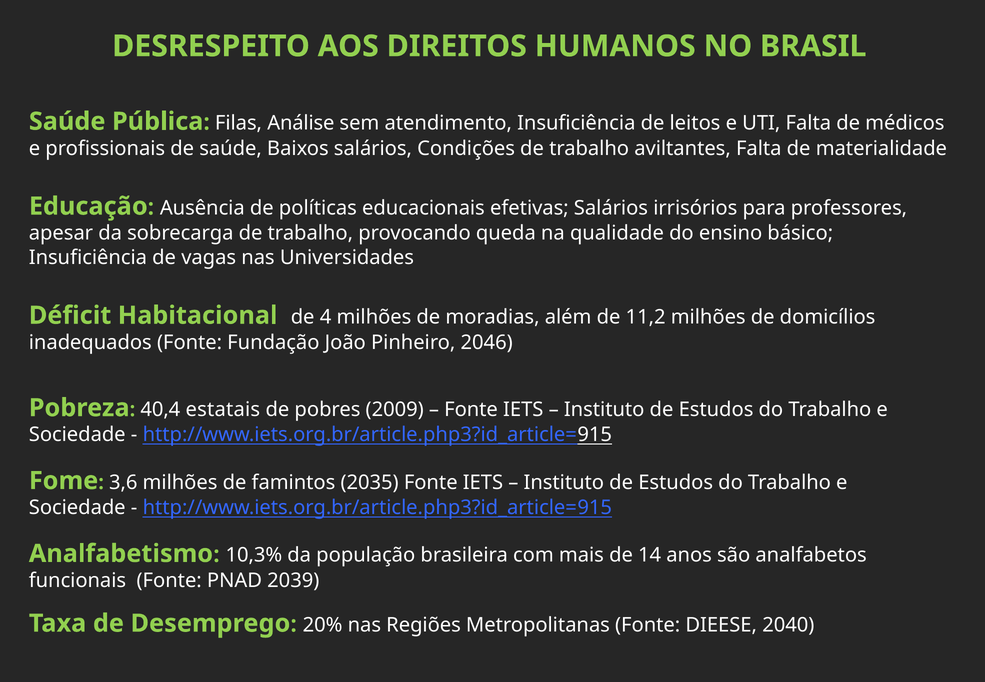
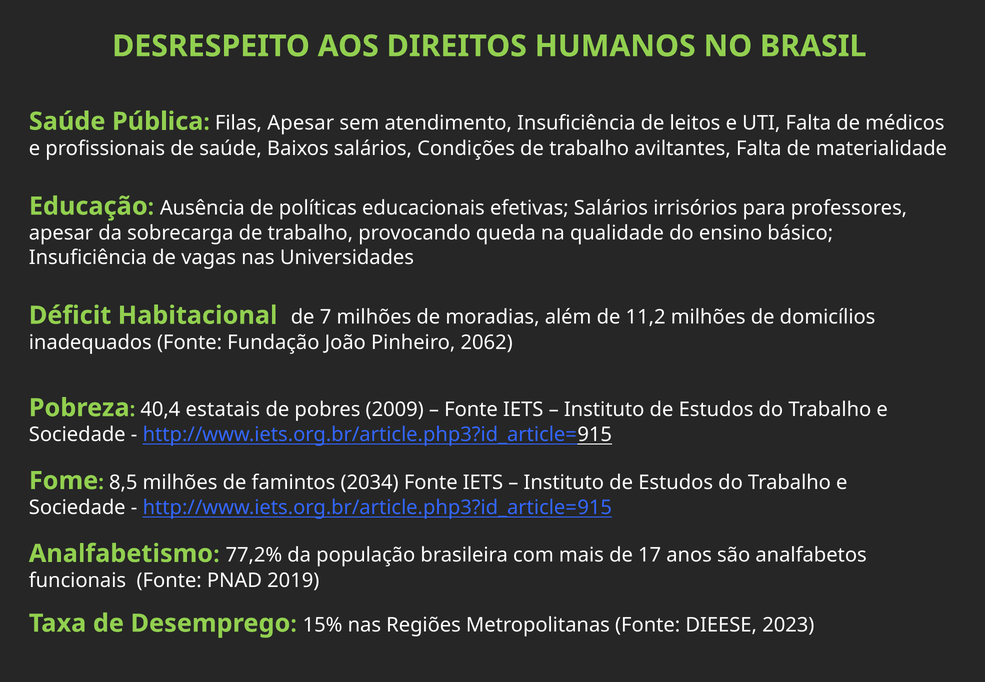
Filas Análise: Análise -> Apesar
4: 4 -> 7
2046: 2046 -> 2062
3,6: 3,6 -> 8,5
2035: 2035 -> 2034
10,3%: 10,3% -> 77,2%
14: 14 -> 17
2039: 2039 -> 2019
20%: 20% -> 15%
2040: 2040 -> 2023
